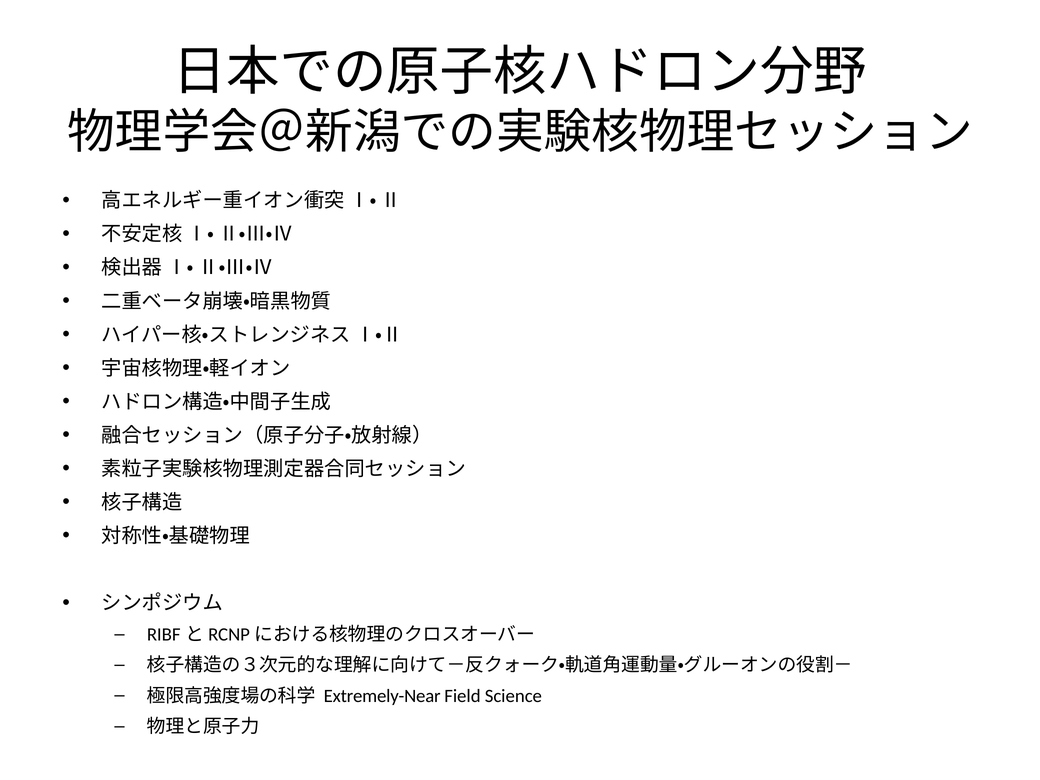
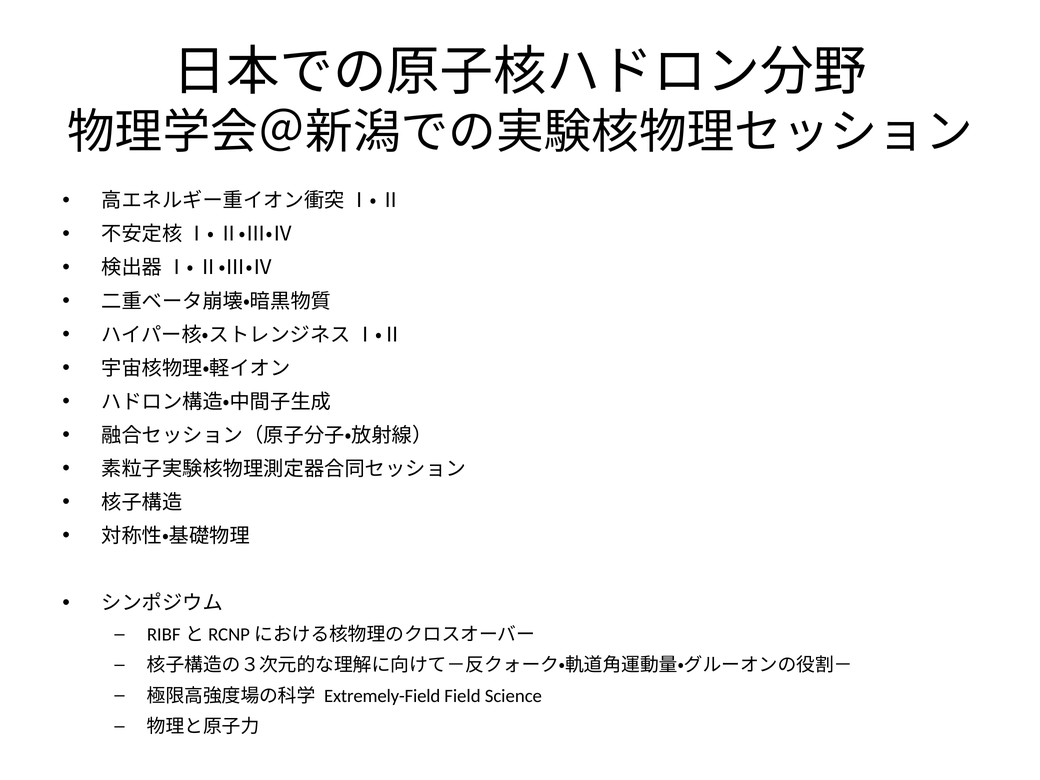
Extremely-Near: Extremely-Near -> Extremely-Field
